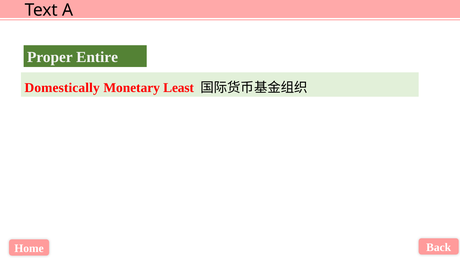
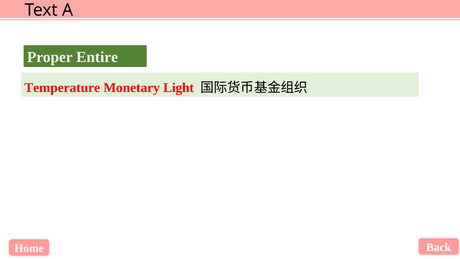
Domestically: Domestically -> Temperature
Least: Least -> Light
